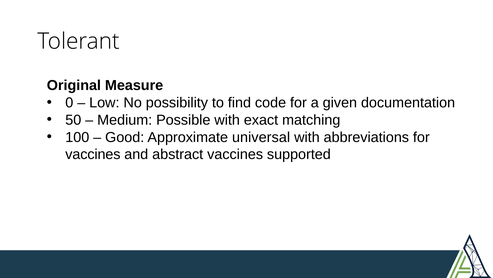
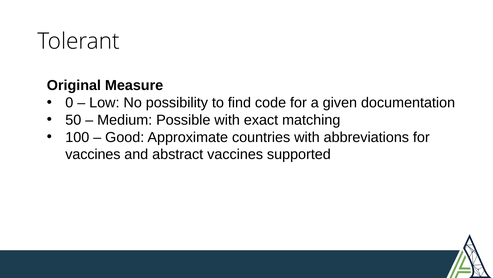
universal: universal -> countries
